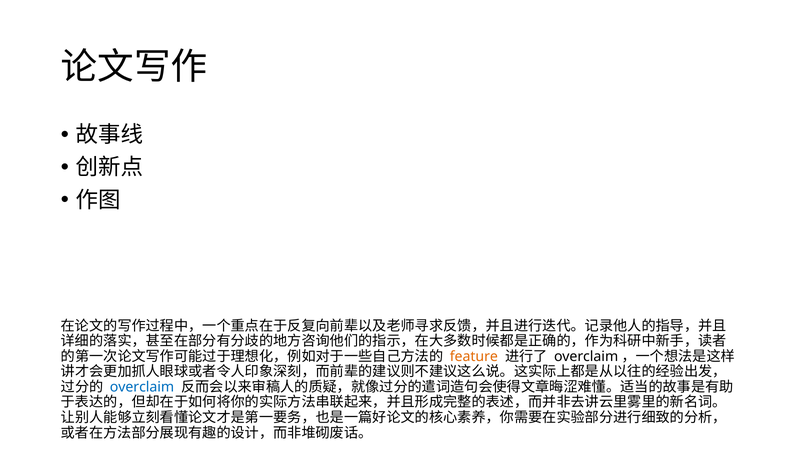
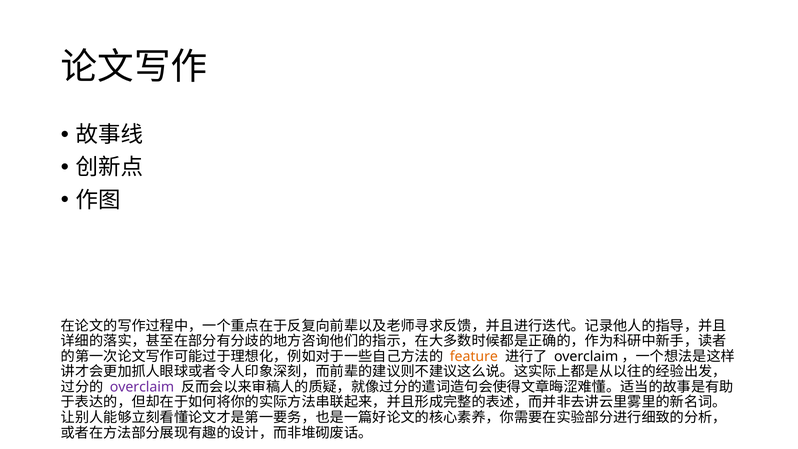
overclaim colour: blue -> purple
